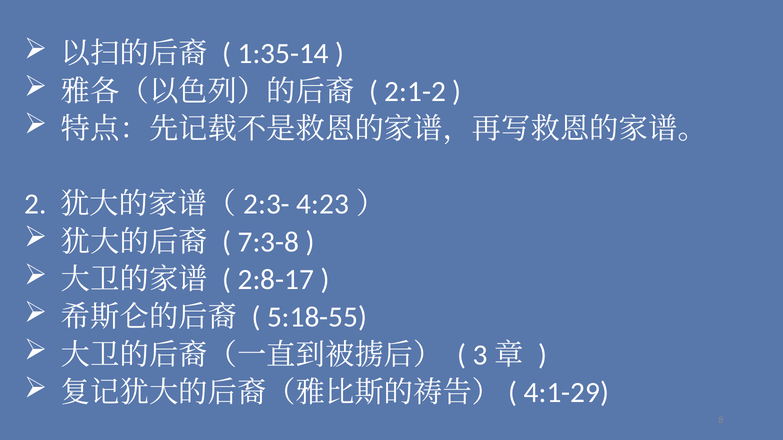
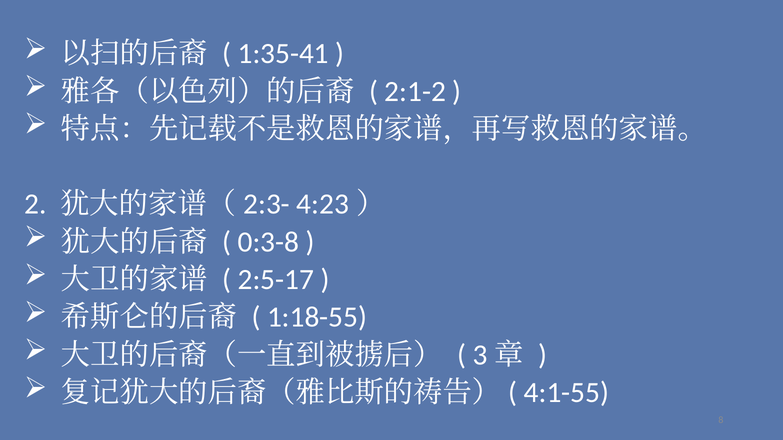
1:35-14: 1:35-14 -> 1:35-41
7:3-8: 7:3-8 -> 0:3-8
2:8-17: 2:8-17 -> 2:5-17
5:18-55: 5:18-55 -> 1:18-55
4:1-29: 4:1-29 -> 4:1-55
